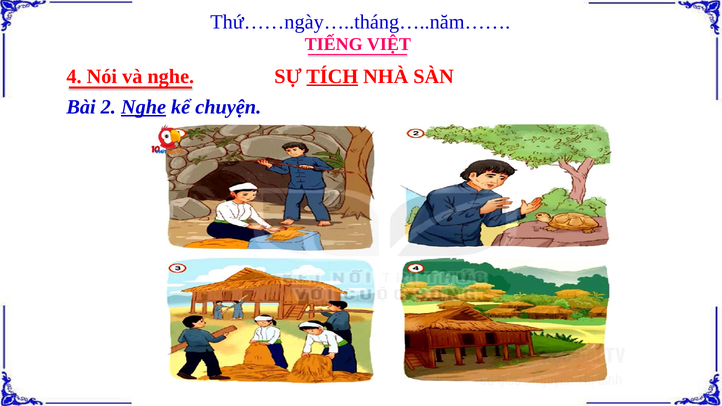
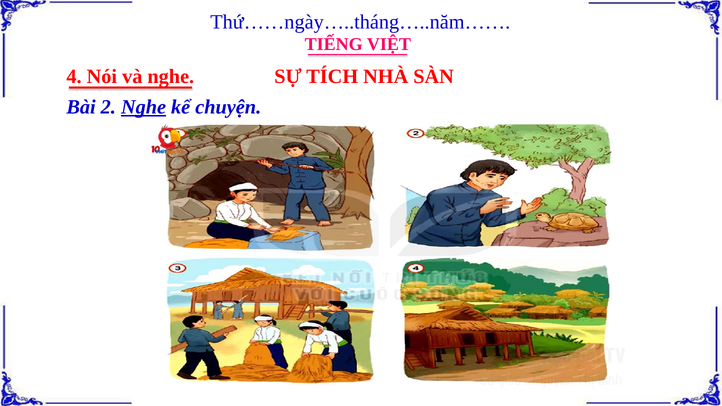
TÍCH underline: present -> none
